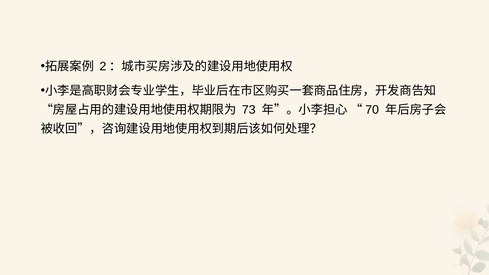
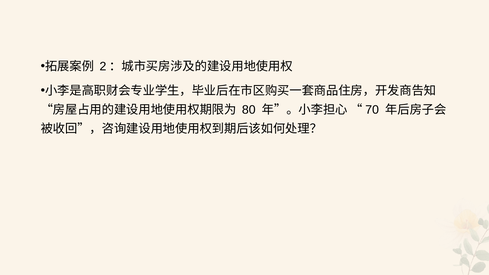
73: 73 -> 80
